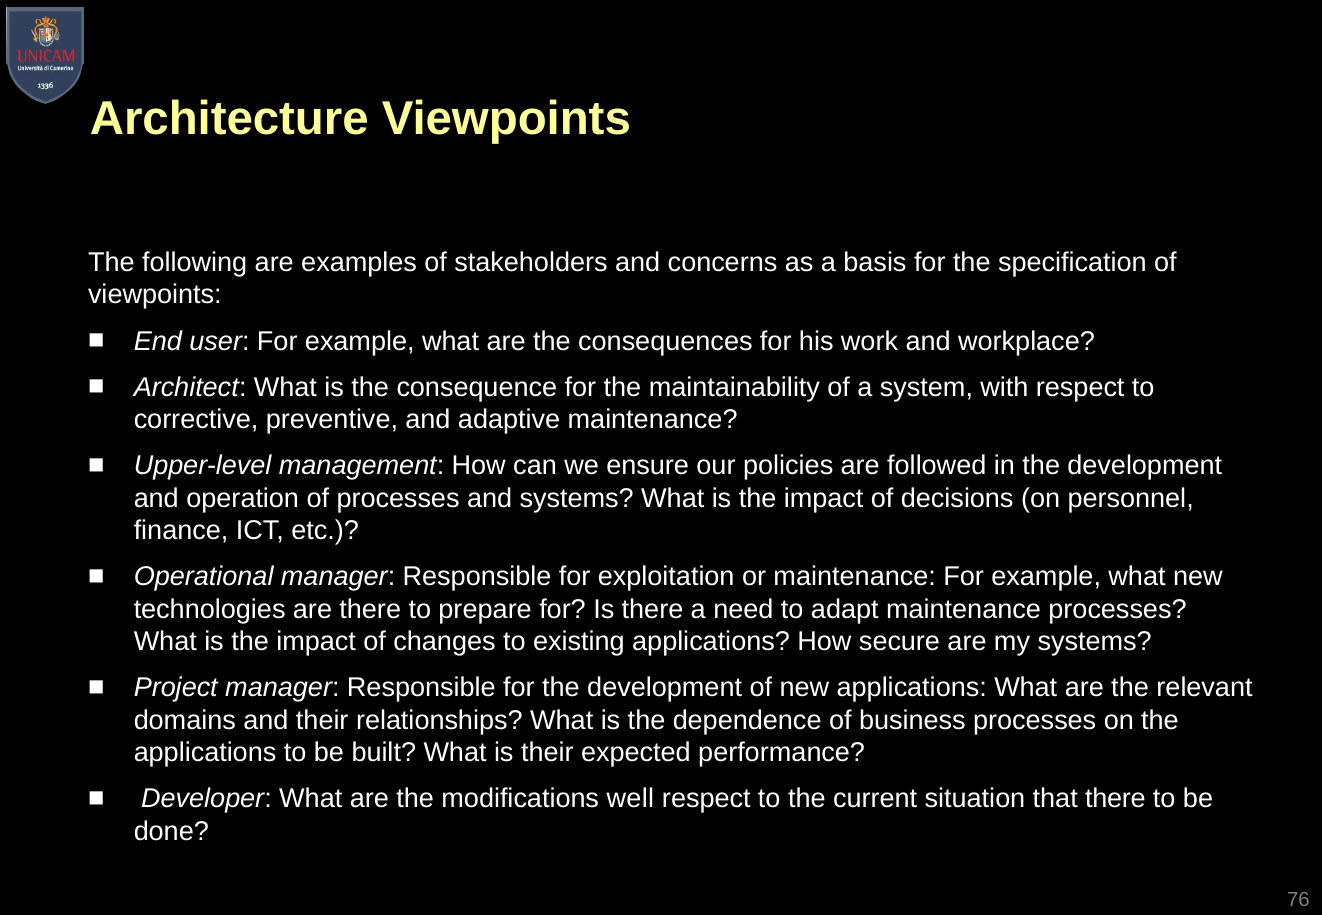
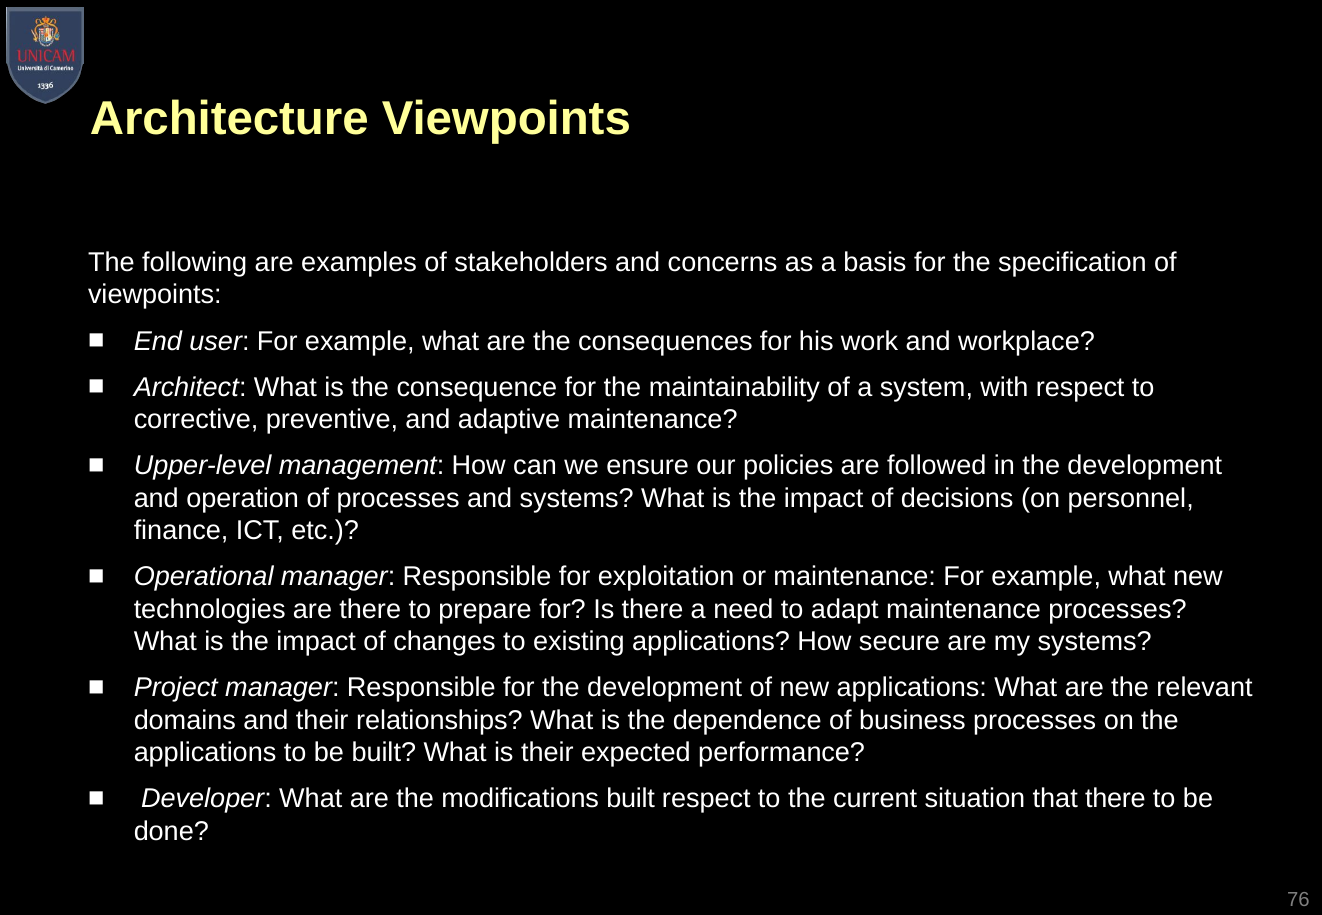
modifications well: well -> built
